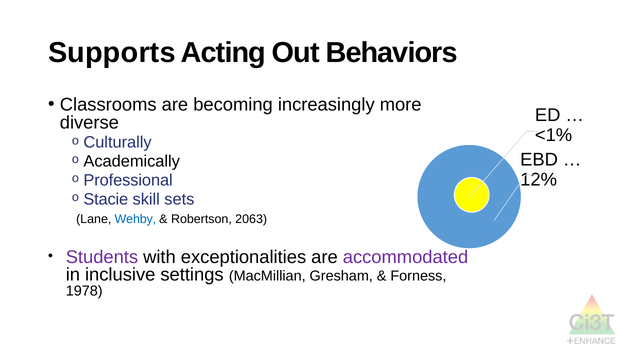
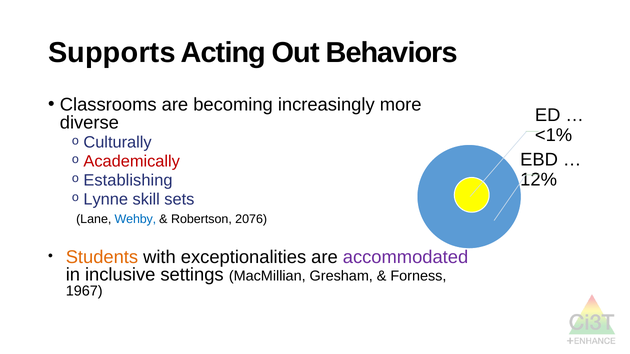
Academically colour: black -> red
Professional: Professional -> Establishing
Stacie: Stacie -> Lynne
2063: 2063 -> 2076
Students colour: purple -> orange
1978: 1978 -> 1967
